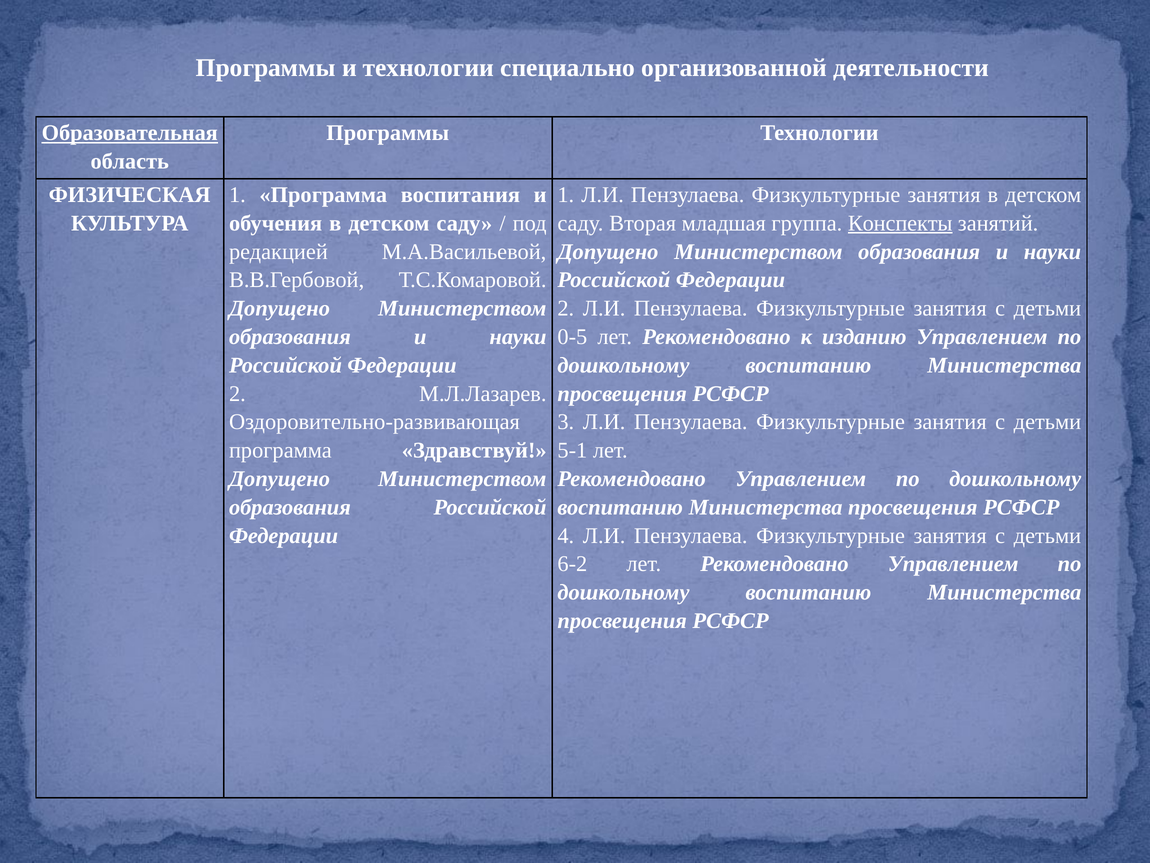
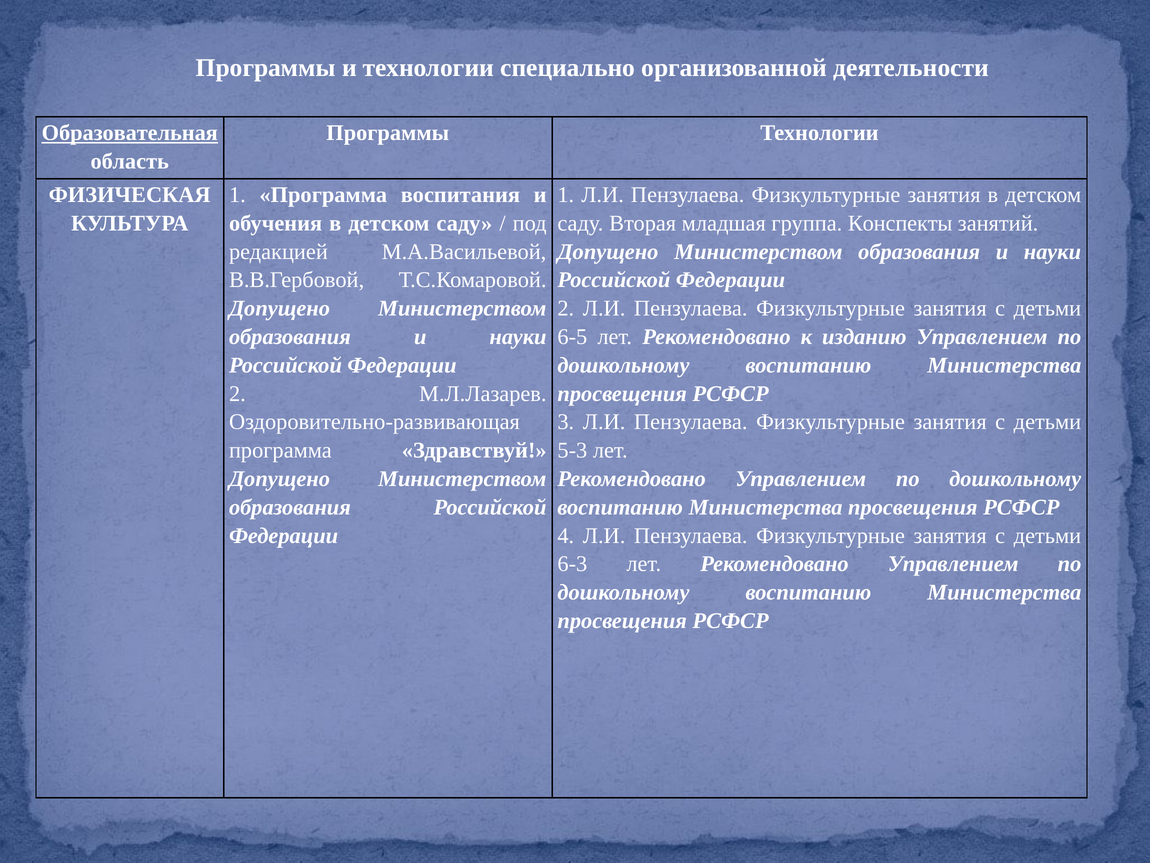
Конспекты underline: present -> none
0-5: 0-5 -> 6-5
5-1: 5-1 -> 5-3
6-2: 6-2 -> 6-3
